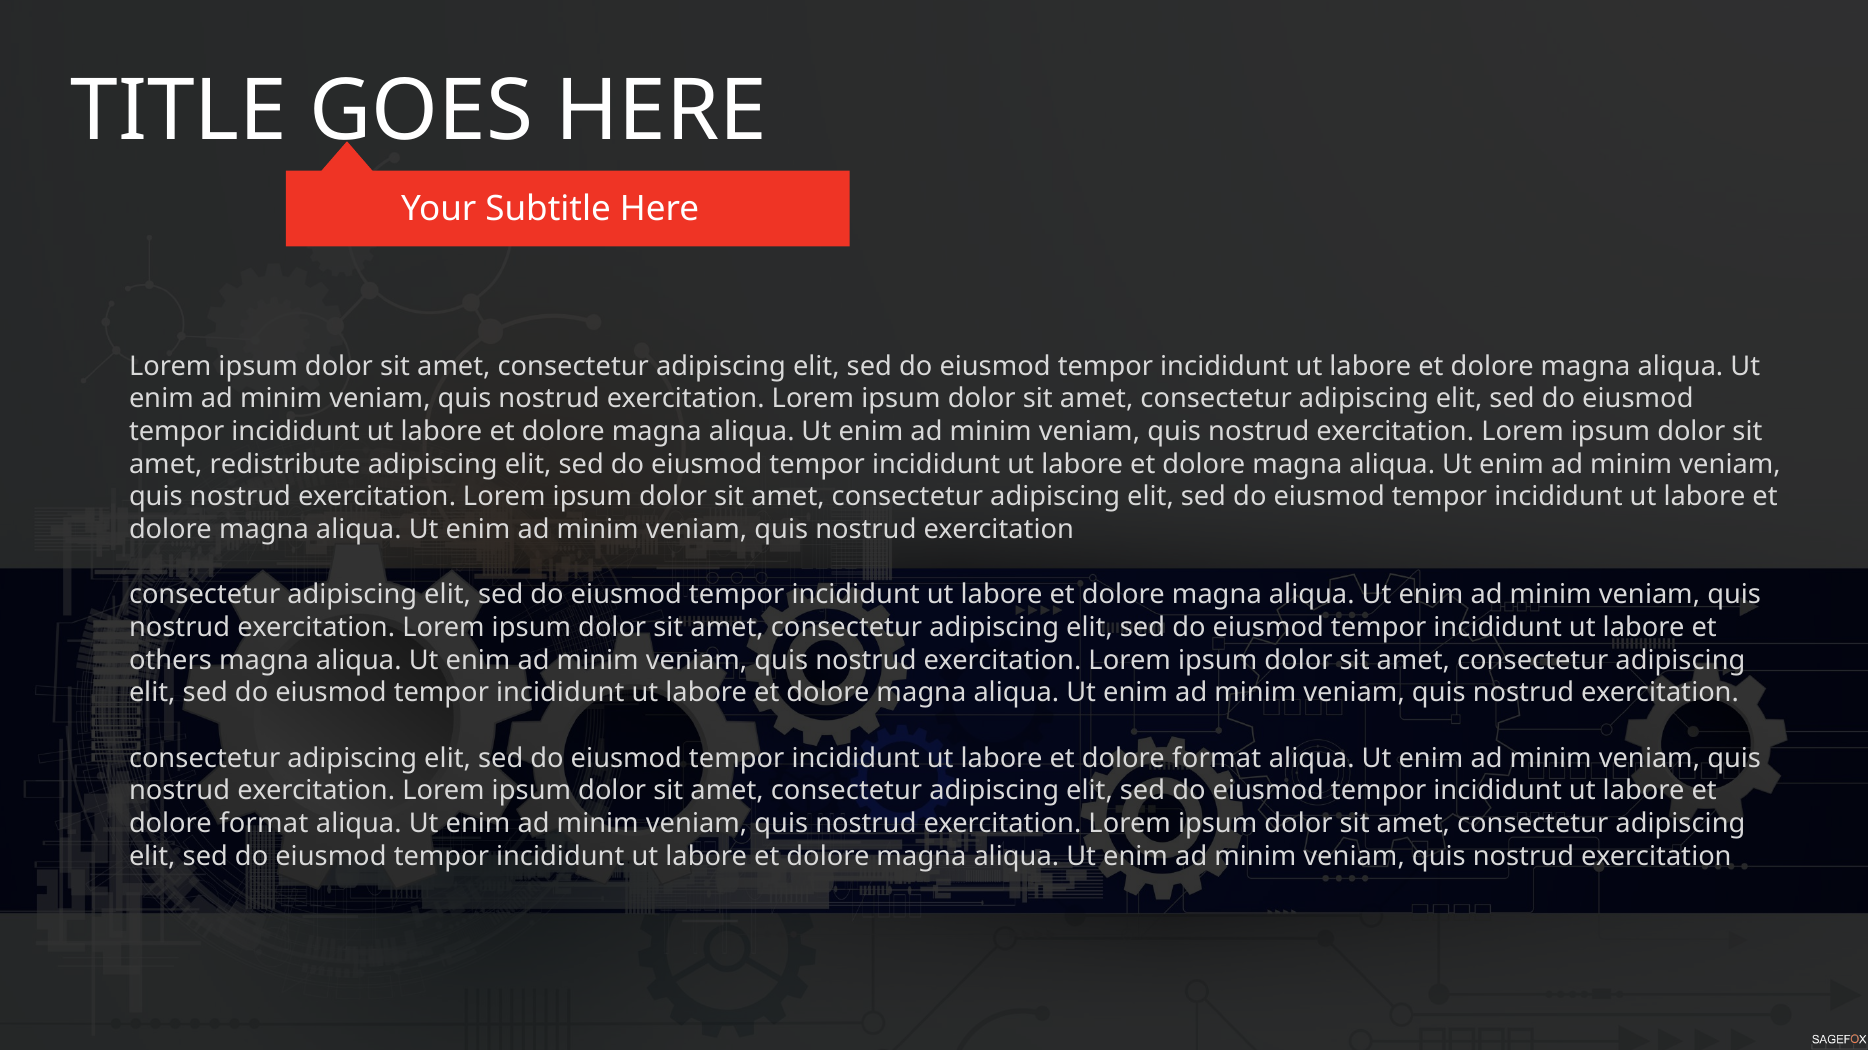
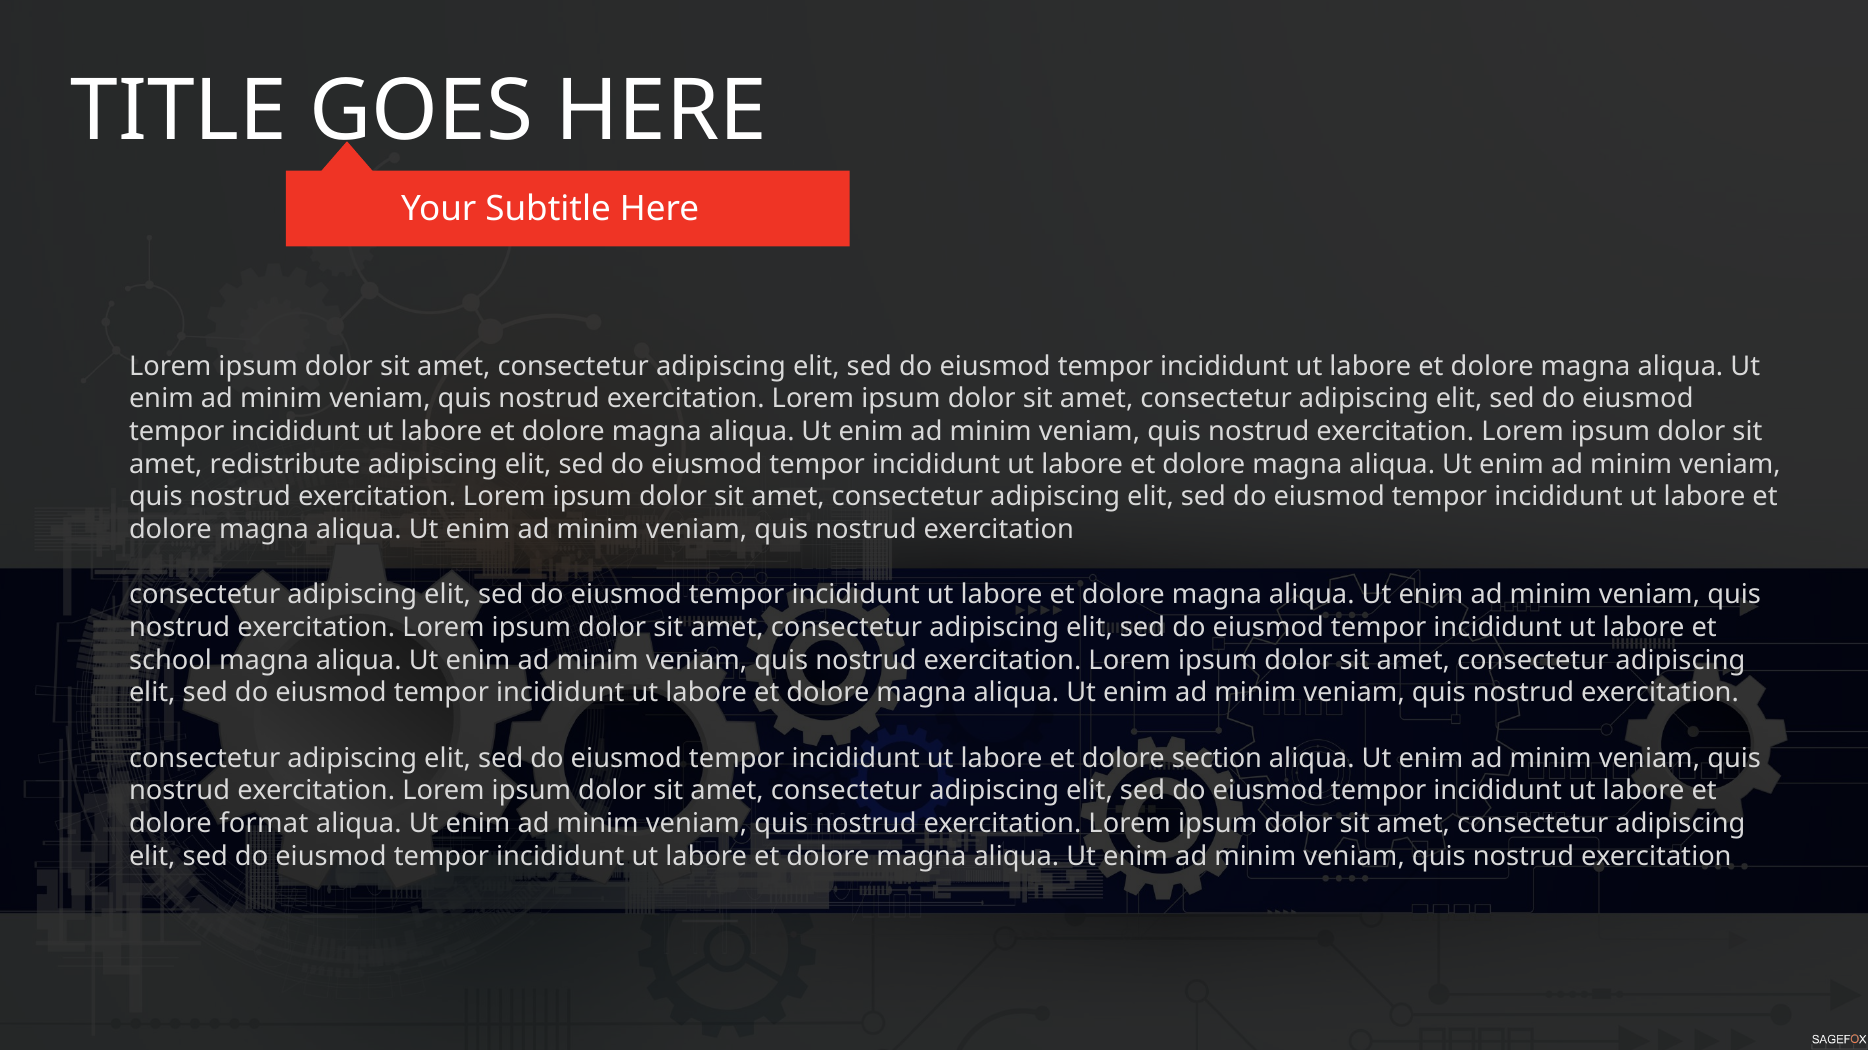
others: others -> school
format at (1217, 759): format -> section
